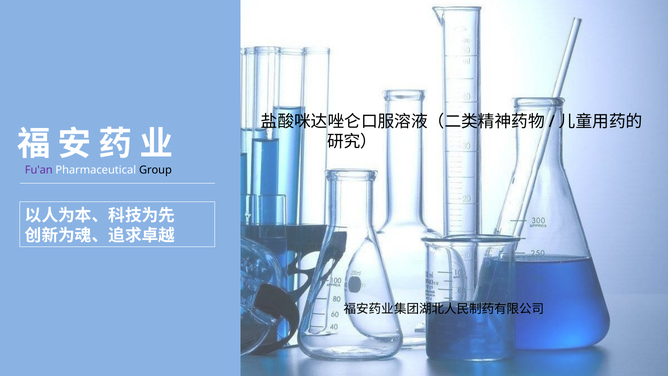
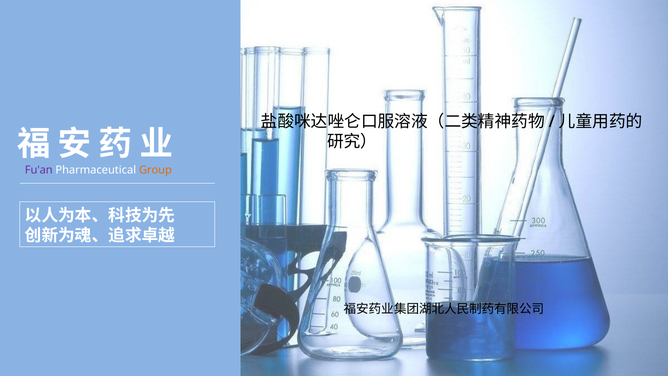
Group colour: black -> orange
